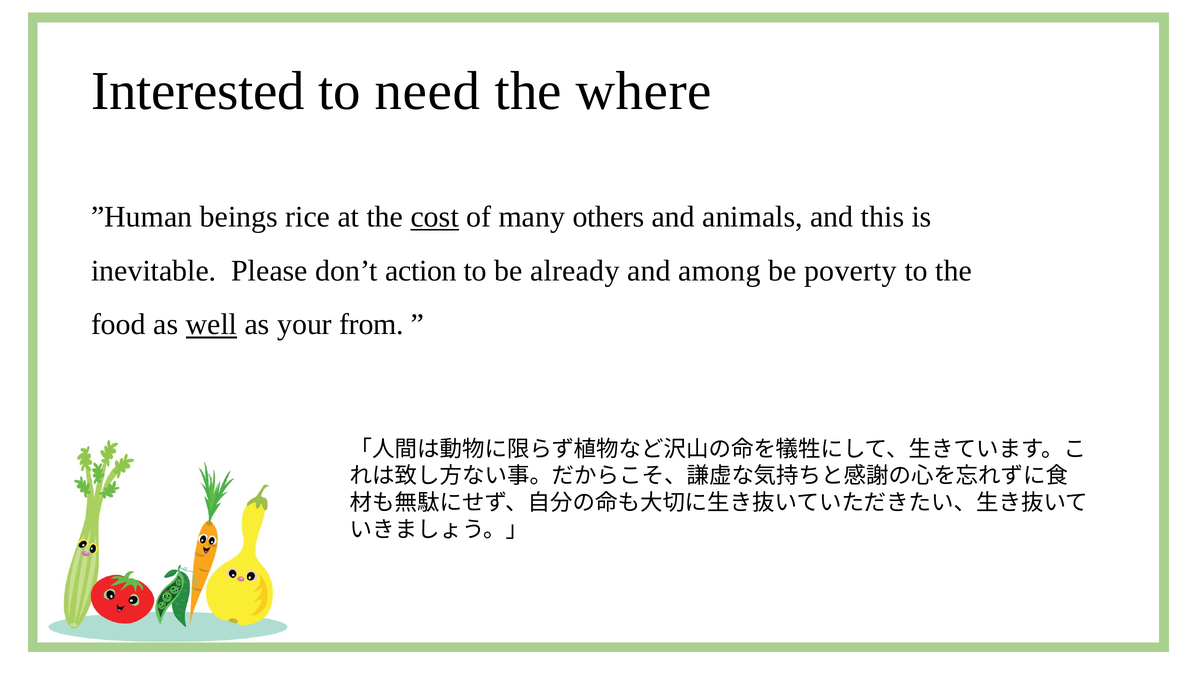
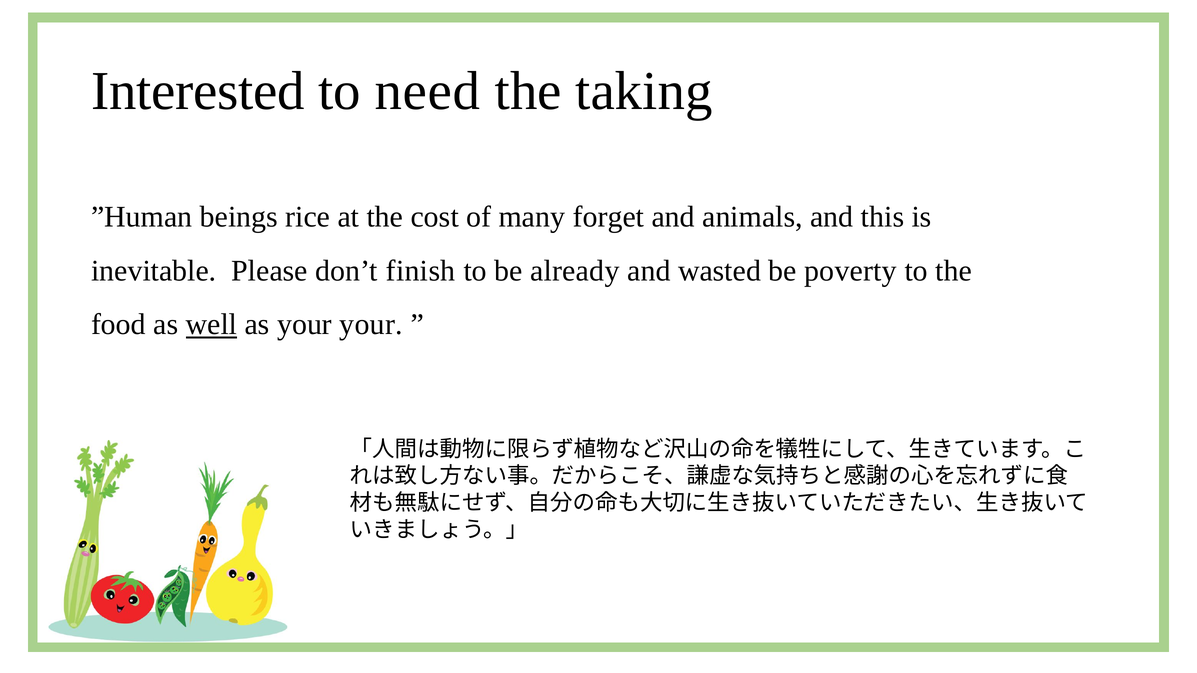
where: where -> taking
cost underline: present -> none
others: others -> forget
action: action -> finish
among: among -> wasted
your from: from -> your
